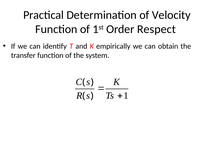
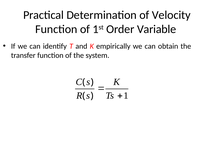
Respect: Respect -> Variable
